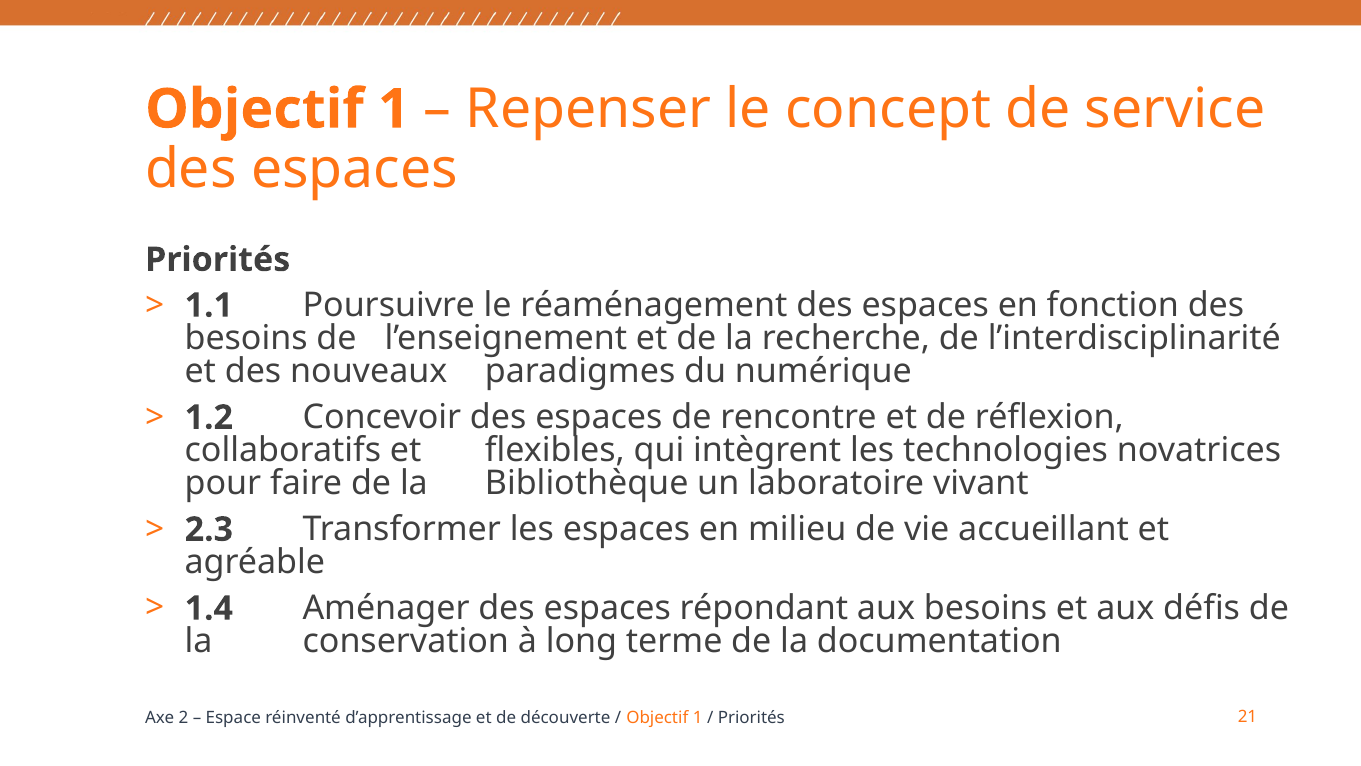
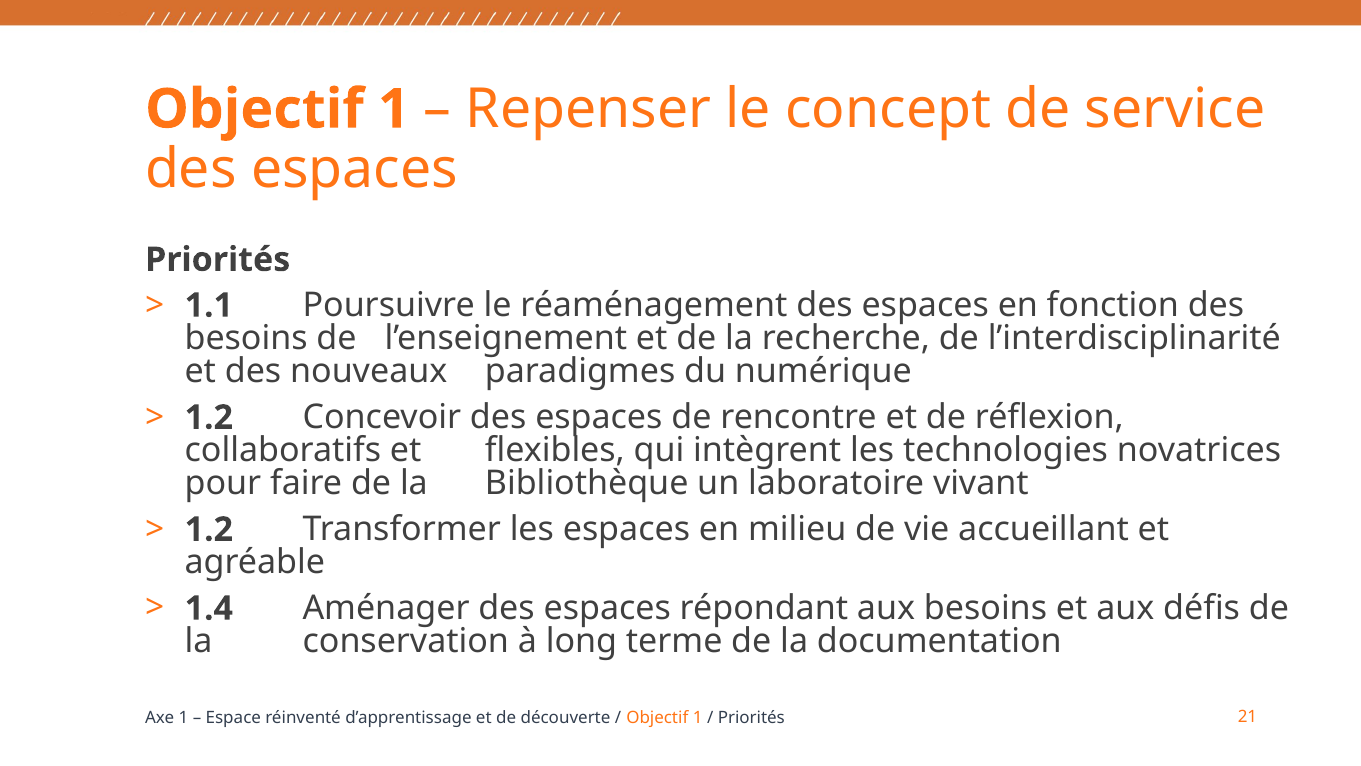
2.3 at (209, 529): 2.3 -> 1.2
Axe 2: 2 -> 1
